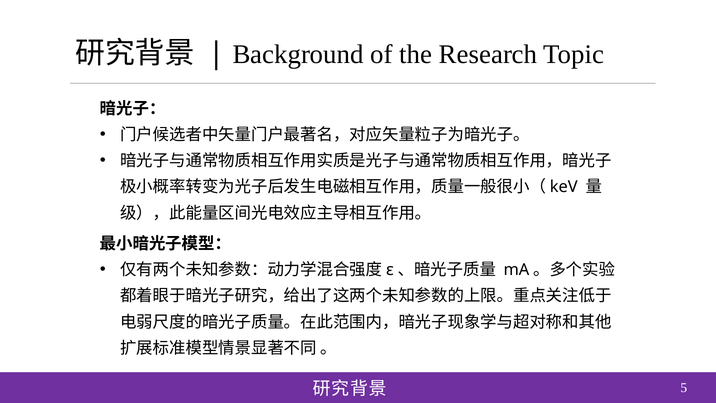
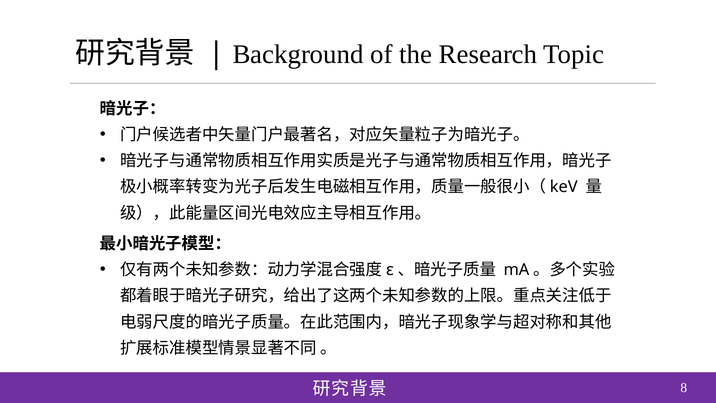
5: 5 -> 8
